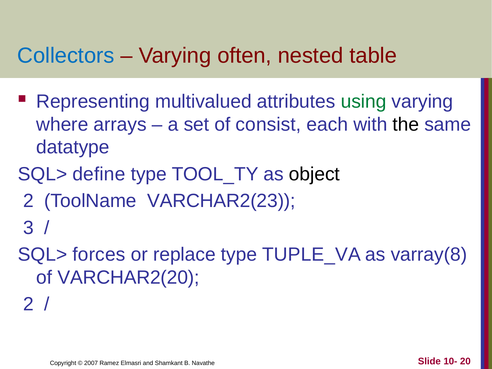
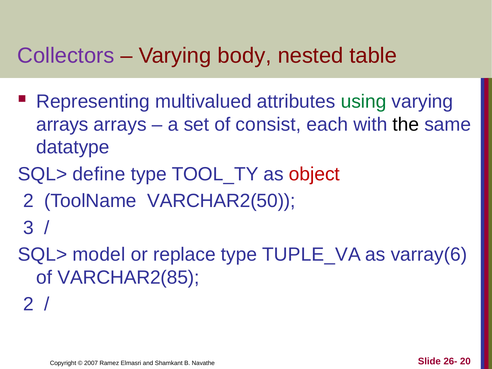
Collectors colour: blue -> purple
often: often -> body
where at (62, 124): where -> arrays
object colour: black -> red
VARCHAR2(23: VARCHAR2(23 -> VARCHAR2(50
forces: forces -> model
varray(8: varray(8 -> varray(6
VARCHAR2(20: VARCHAR2(20 -> VARCHAR2(85
10-: 10- -> 26-
